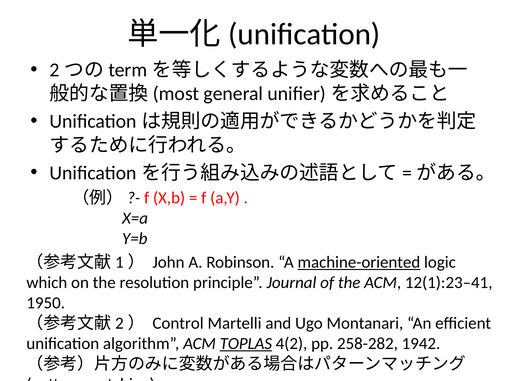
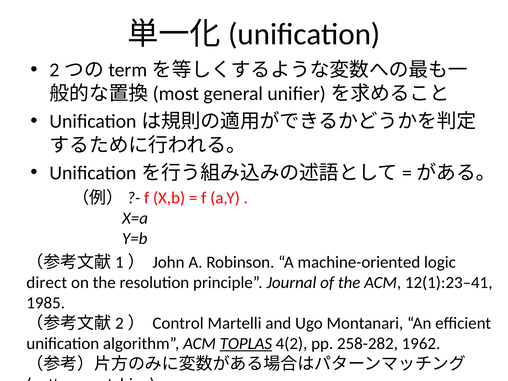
machine-oriented underline: present -> none
which: which -> direct
1950: 1950 -> 1985
1942: 1942 -> 1962
